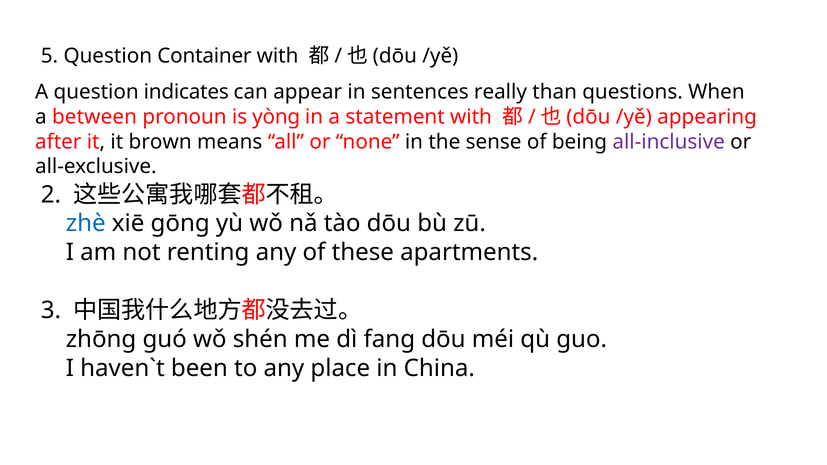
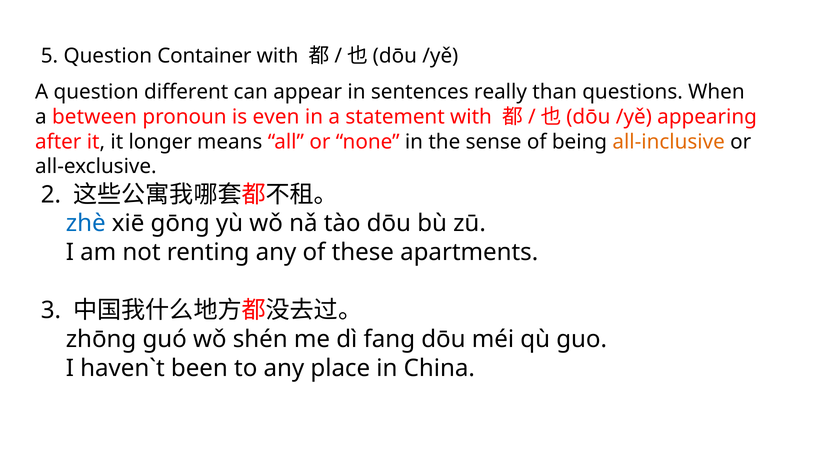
indicates: indicates -> different
yòng: yòng -> even
brown: brown -> longer
all-inclusive colour: purple -> orange
